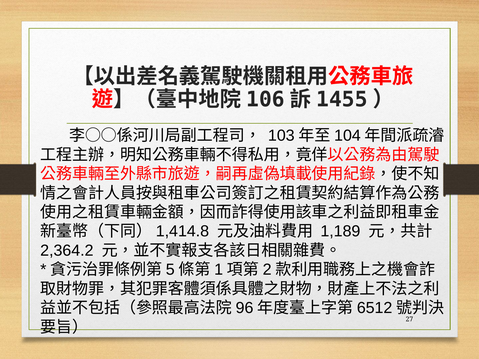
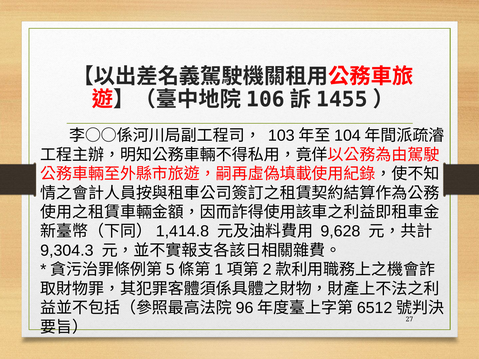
1,189: 1,189 -> 9,628
2,364.2: 2,364.2 -> 9,304.3
